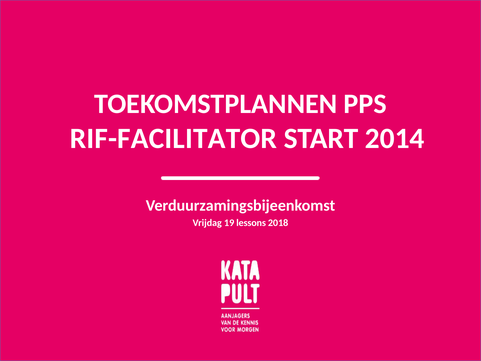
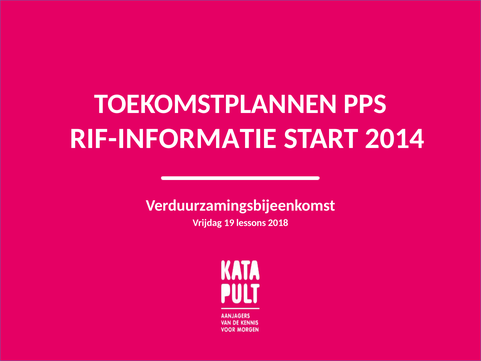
RIF-FACILITATOR: RIF-FACILITATOR -> RIF-INFORMATIE
